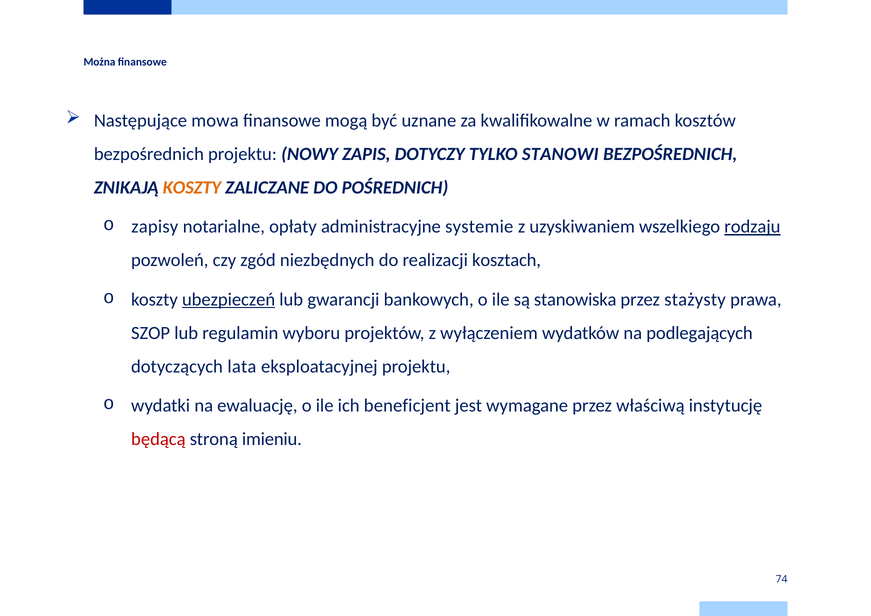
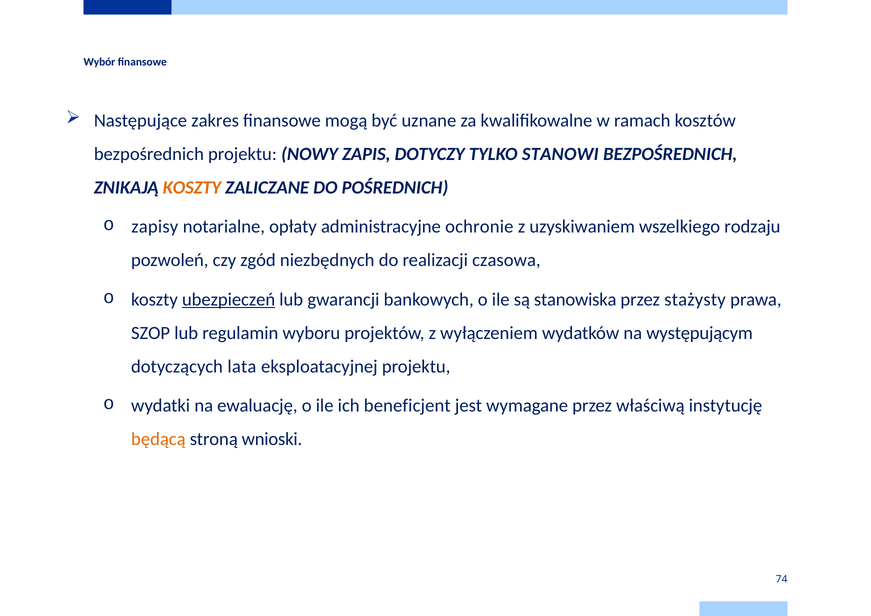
Można: Można -> Wybór
mowa: mowa -> zakres
systemie: systemie -> ochronie
rodzaju underline: present -> none
kosztach: kosztach -> czasowa
podlegających: podlegających -> występującym
będącą colour: red -> orange
imieniu: imieniu -> wnioski
